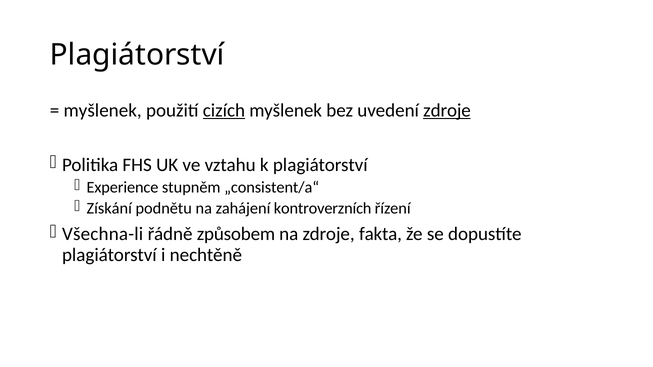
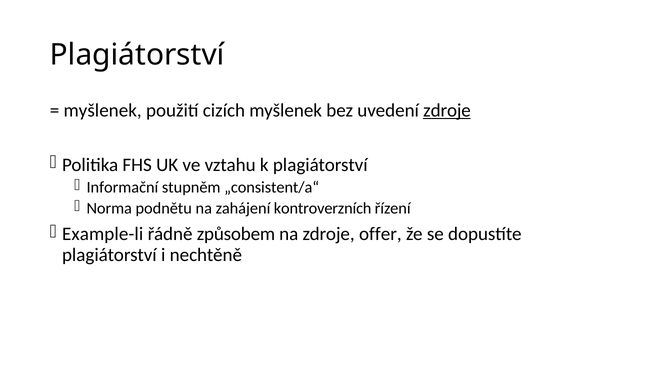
cizích underline: present -> none
Experience: Experience -> Informační
Získání: Získání -> Norma
Všechna-li: Všechna-li -> Example-li
fakta: fakta -> offer
